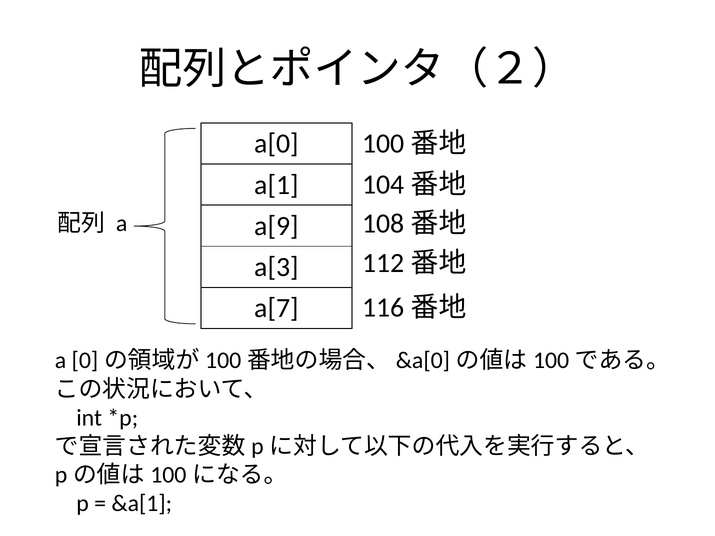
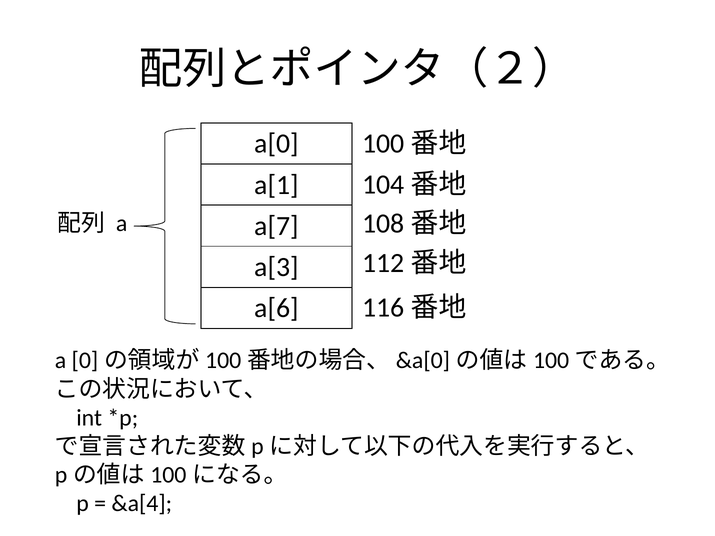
a[9: a[9 -> a[7
a[7: a[7 -> a[6
&a[1: &a[1 -> &a[4
